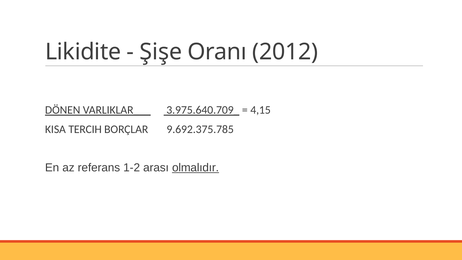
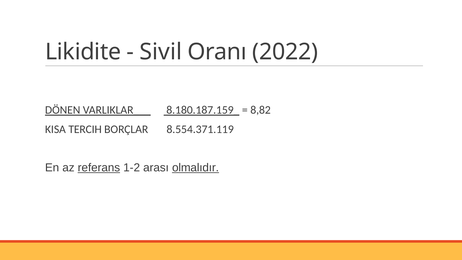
Şişe: Şişe -> Sivil
2012: 2012 -> 2022
3.975.640.709_: 3.975.640.709_ -> 8.180.187.159_
4,15: 4,15 -> 8,82
9.692.375.785: 9.692.375.785 -> 8.554.371.119
referans underline: none -> present
